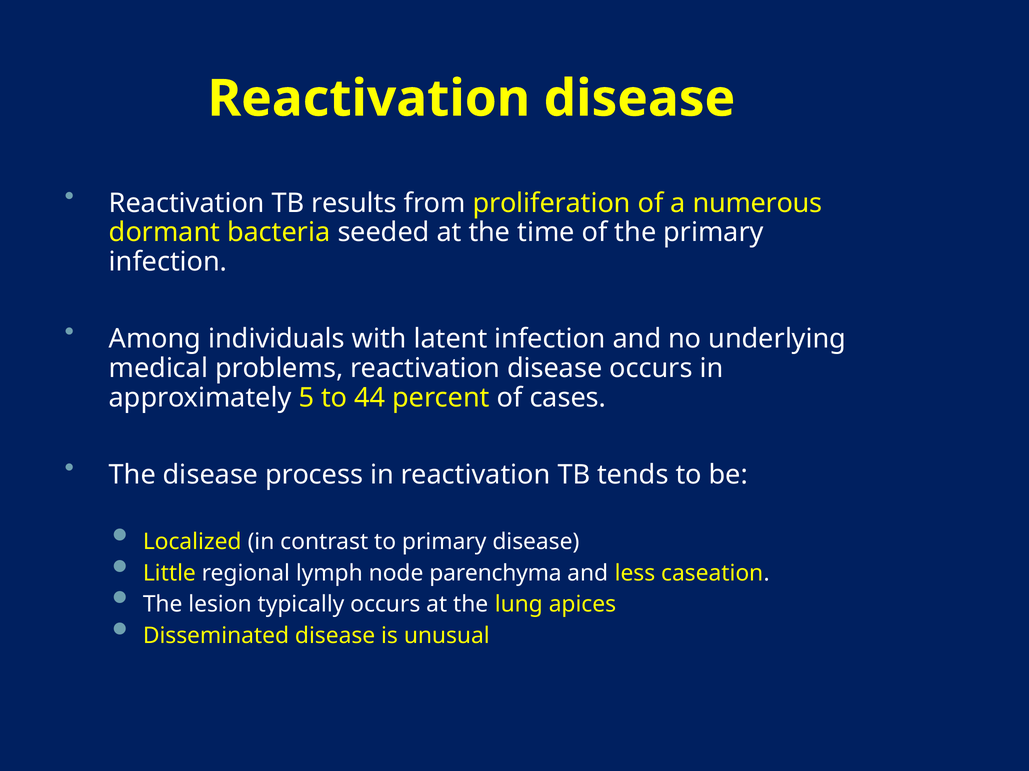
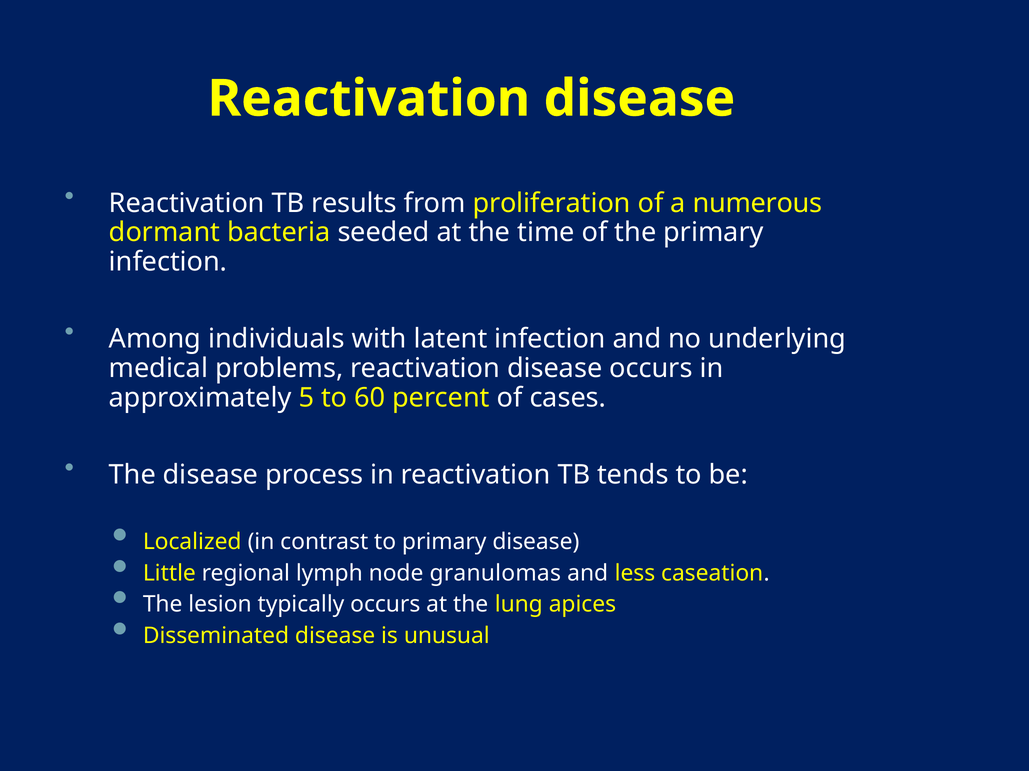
44: 44 -> 60
parenchyma: parenchyma -> granulomas
